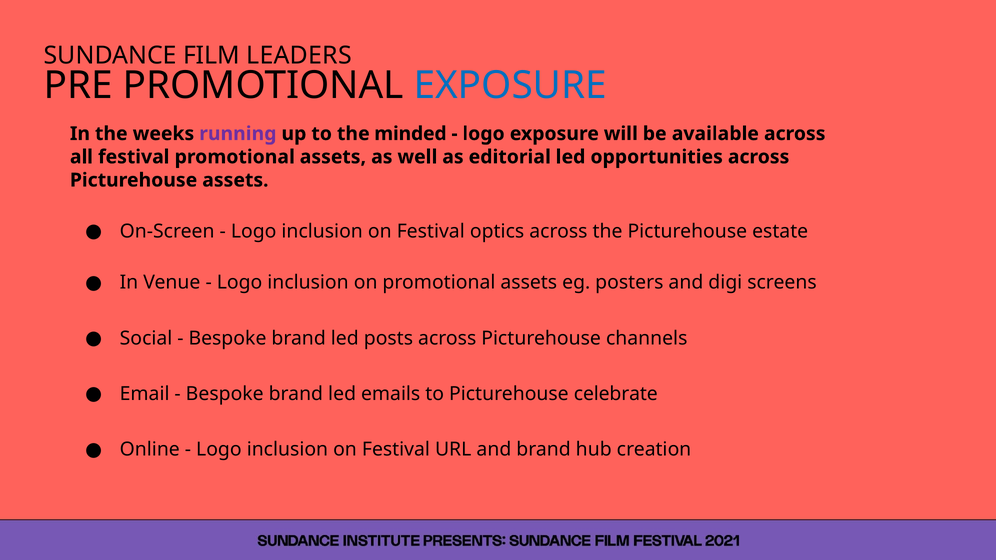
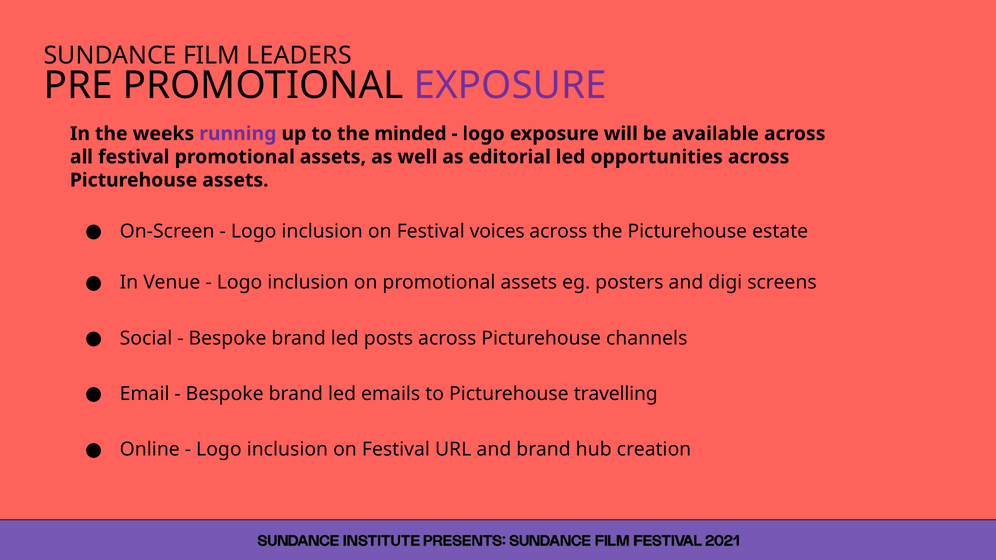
EXPOSURE at (510, 85) colour: blue -> purple
optics: optics -> voices
celebrate: celebrate -> travelling
